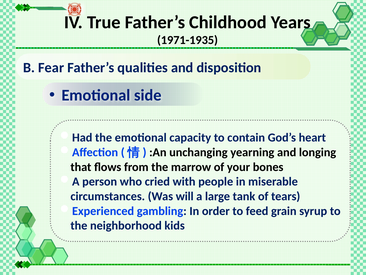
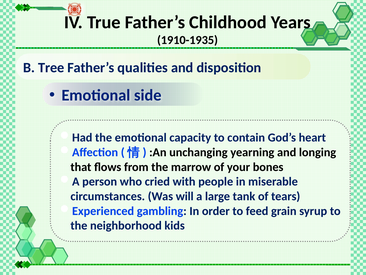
1971-1935: 1971-1935 -> 1910-1935
Fear: Fear -> Tree
